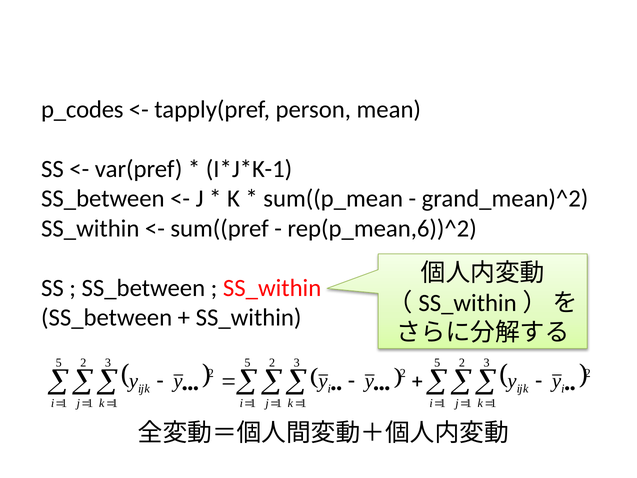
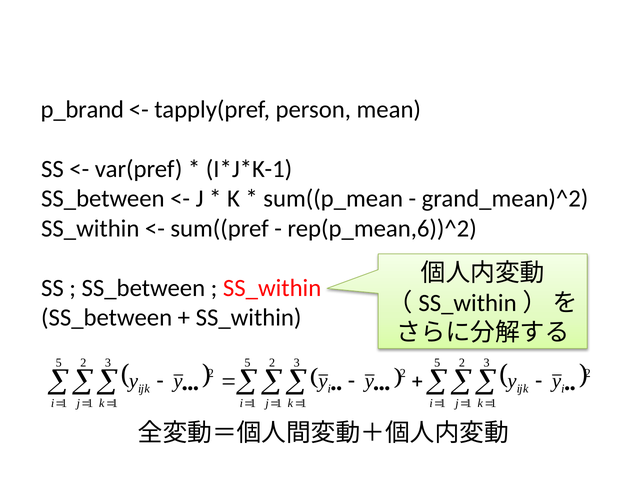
p_codes: p_codes -> p_brand
